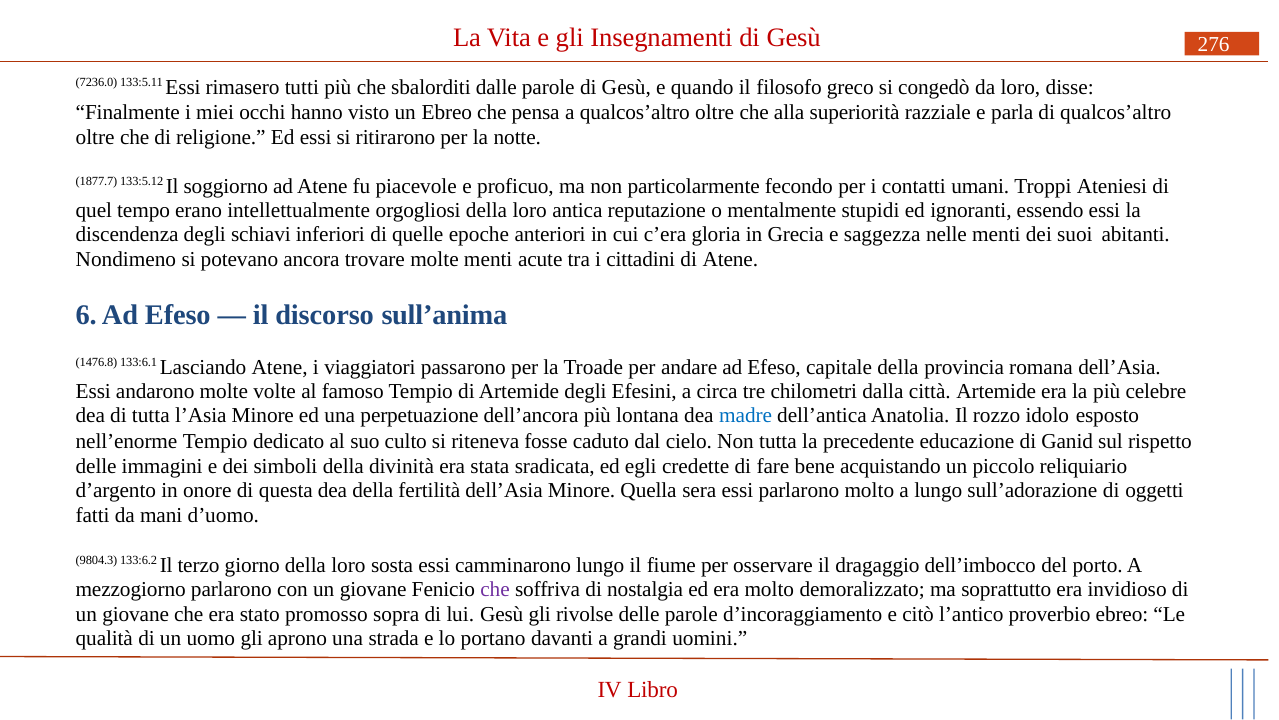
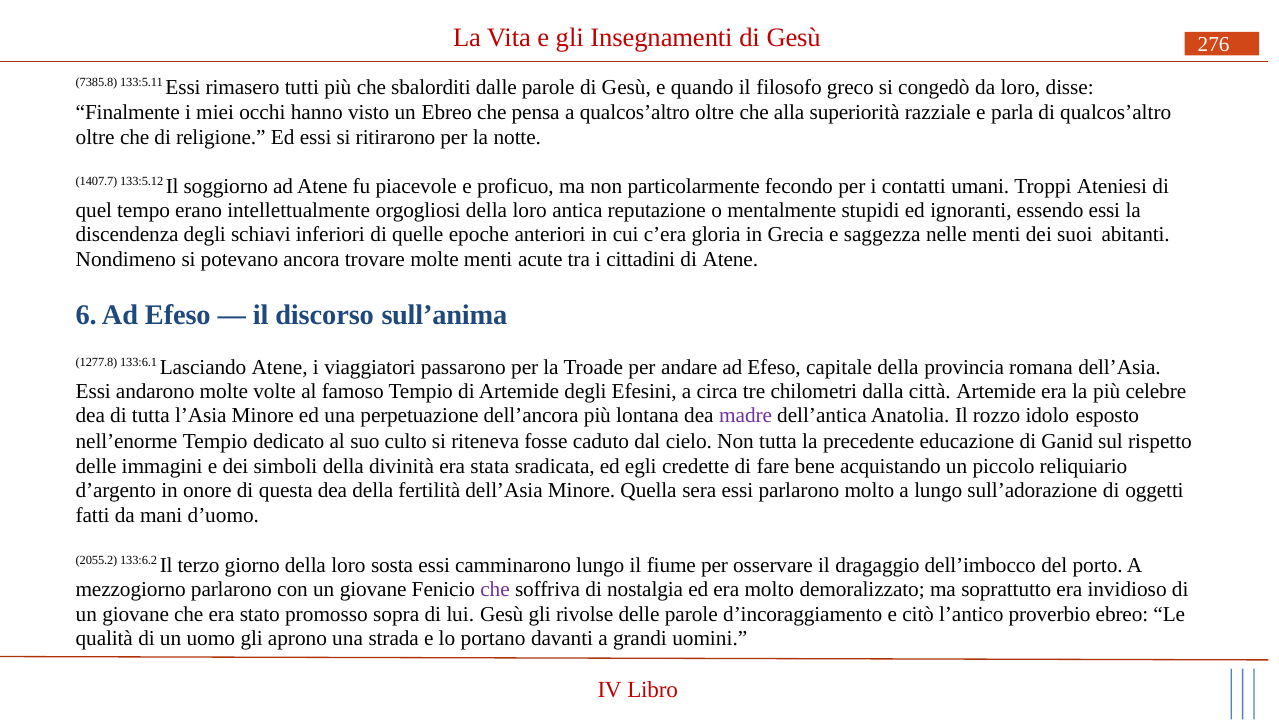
7236.0: 7236.0 -> 7385.8
1877.7: 1877.7 -> 1407.7
1476.8: 1476.8 -> 1277.8
madre colour: blue -> purple
9804.3: 9804.3 -> 2055.2
